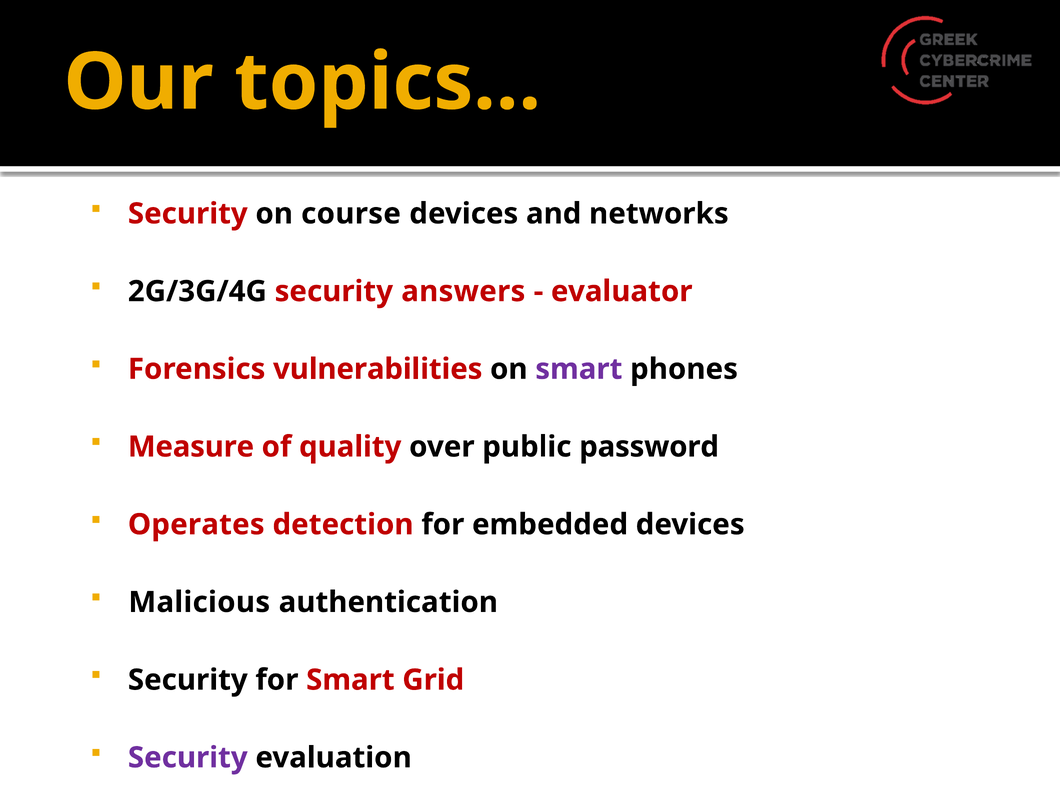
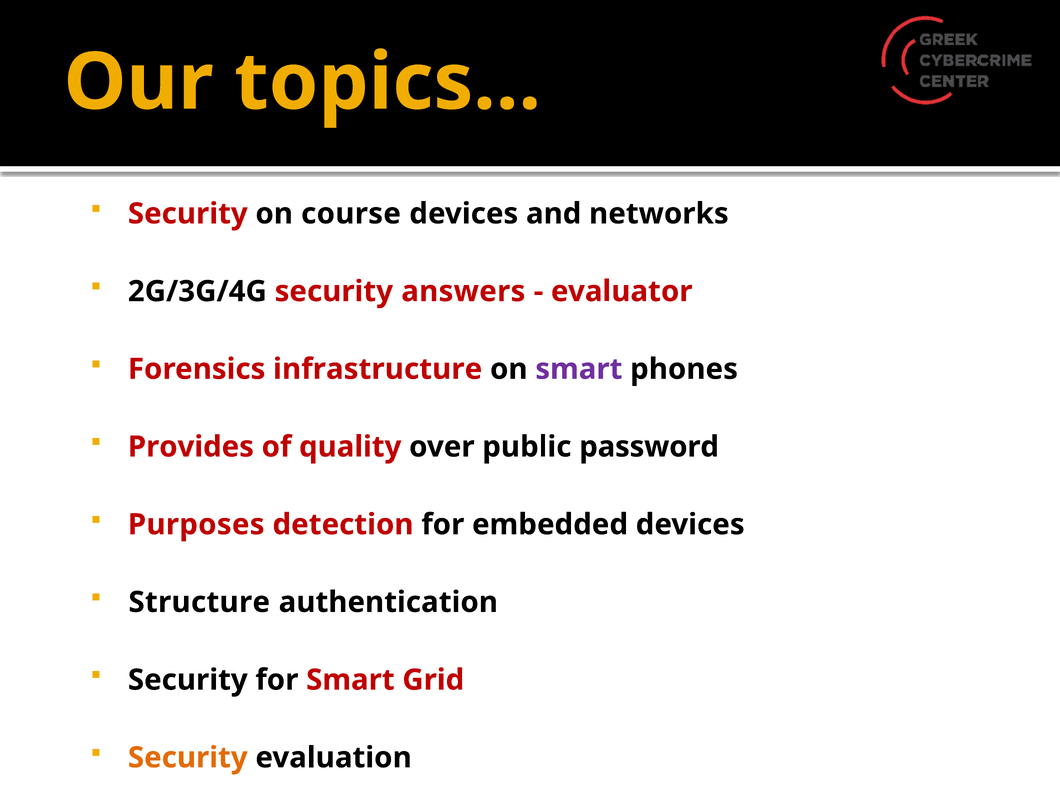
vulnerabilities: vulnerabilities -> infrastructure
Measure: Measure -> Provides
Operates: Operates -> Purposes
Malicious: Malicious -> Structure
Security at (188, 758) colour: purple -> orange
